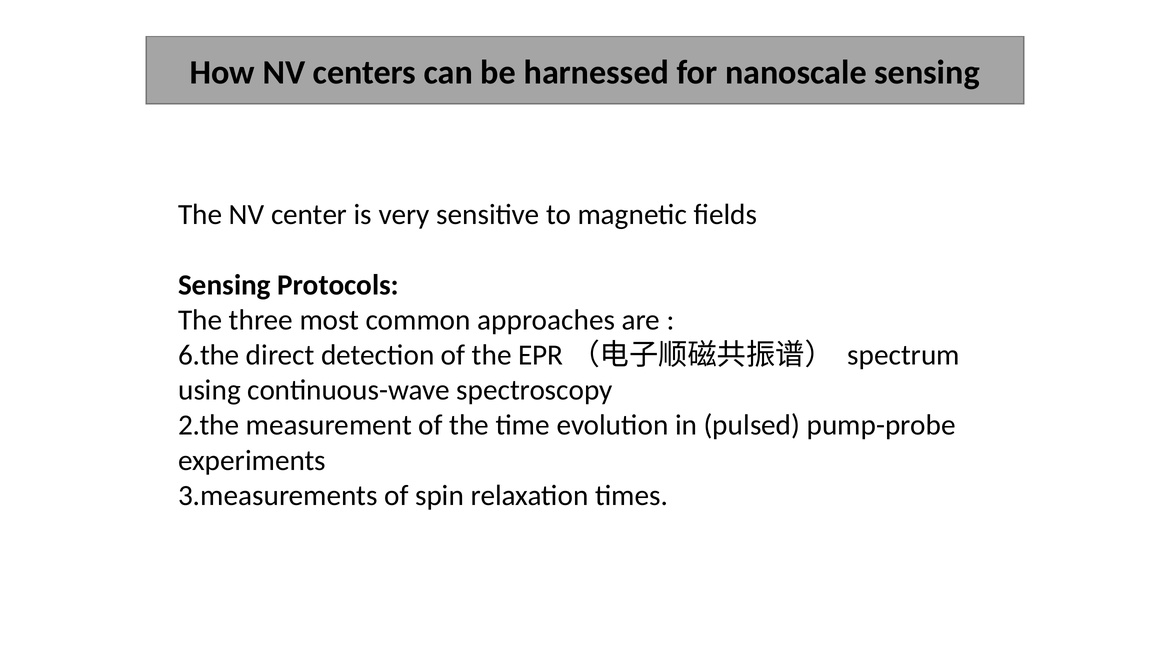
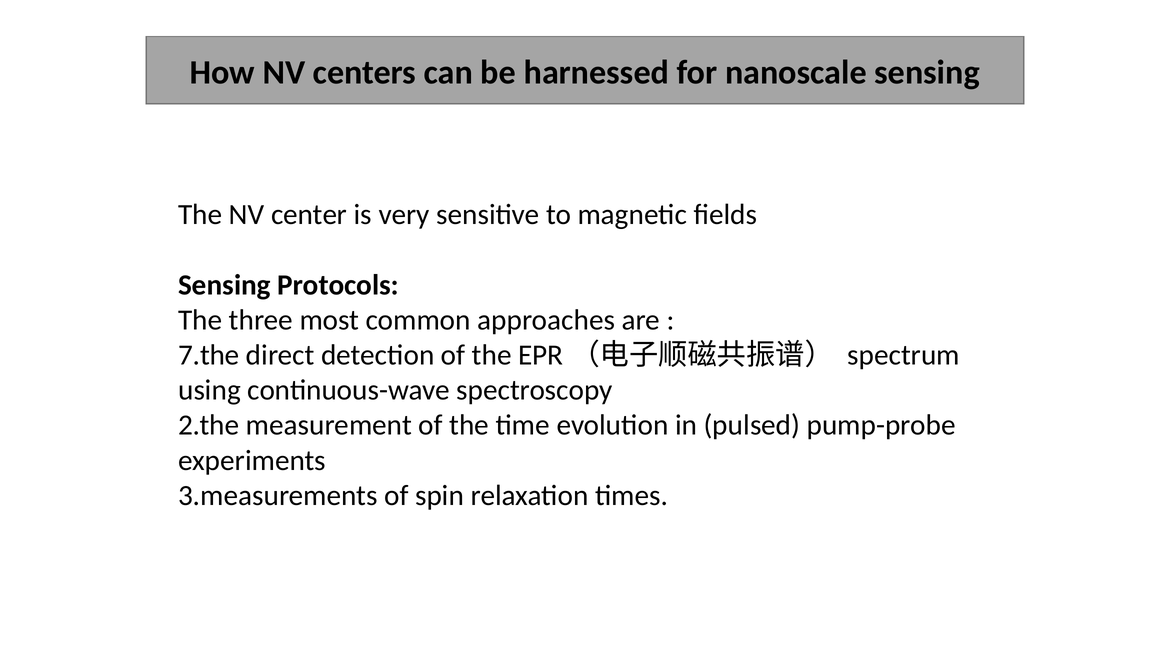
6.the: 6.the -> 7.the
